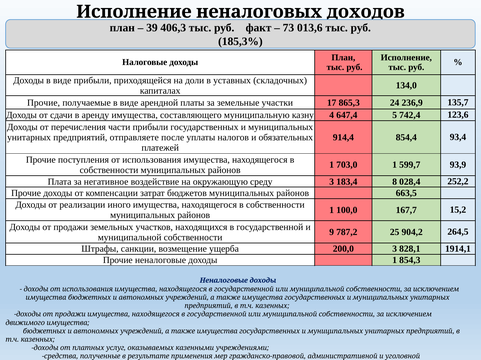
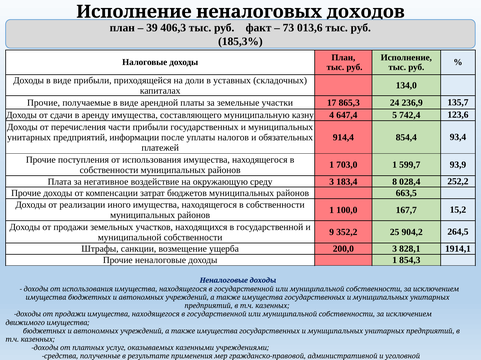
отправляете: отправляете -> информации
787,2: 787,2 -> 352,2
